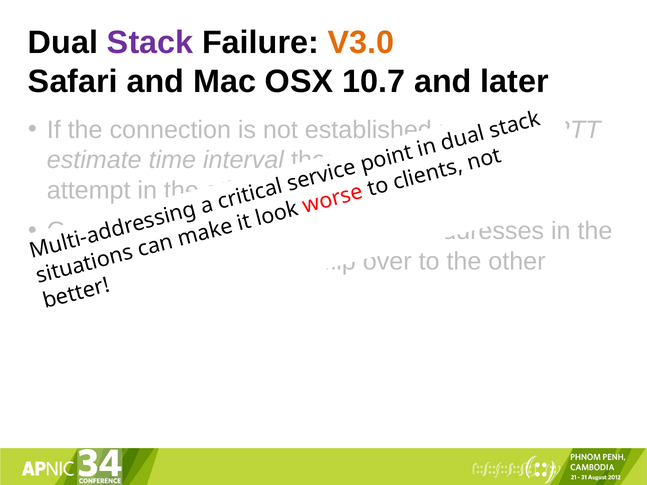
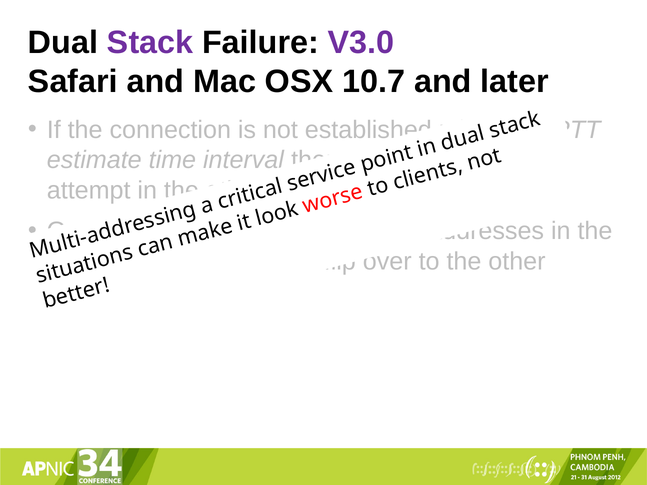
V3.0 colour: orange -> purple
